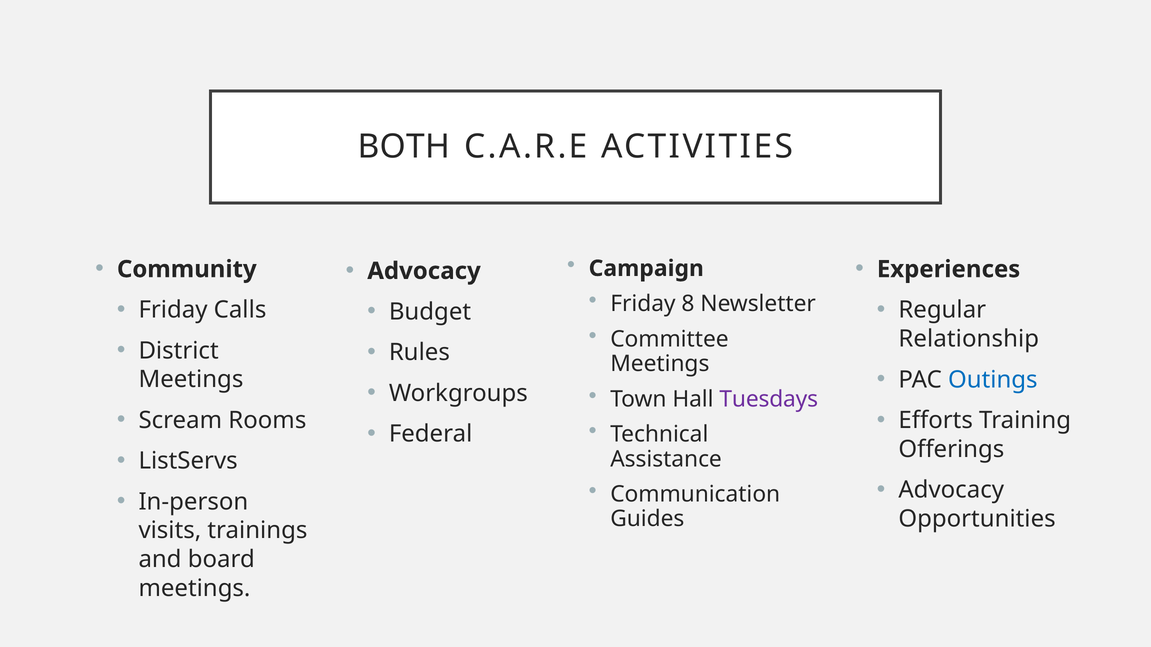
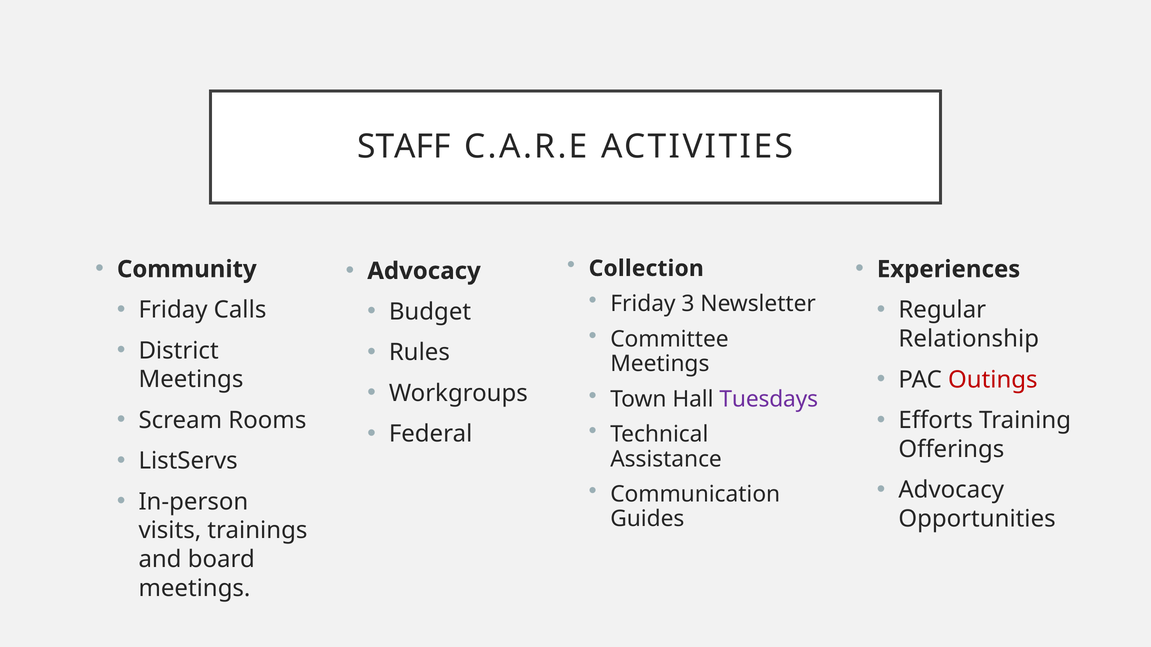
BOTH: BOTH -> STAFF
Campaign: Campaign -> Collection
8: 8 -> 3
Outings colour: blue -> red
